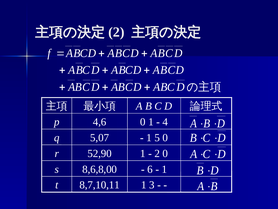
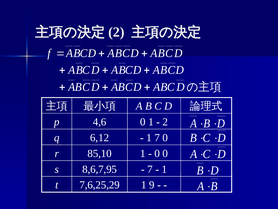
4 at (165, 122): 4 -> 2
5,07: 5,07 -> 6,12
1 5: 5 -> 7
52,90: 52,90 -> 85,10
2 at (157, 153): 2 -> 0
8,6,8,00: 8,6,8,00 -> 8,6,7,95
6 at (150, 169): 6 -> 7
8,7,10,11: 8,7,10,11 -> 7,6,25,29
3: 3 -> 9
